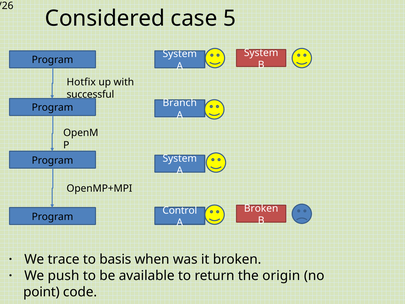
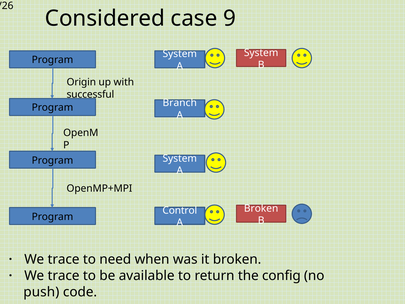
5: 5 -> 9
Hotfix: Hotfix -> Origin
basis: basis -> need
push at (63, 275): push -> trace
origin: origin -> config
point: point -> push
